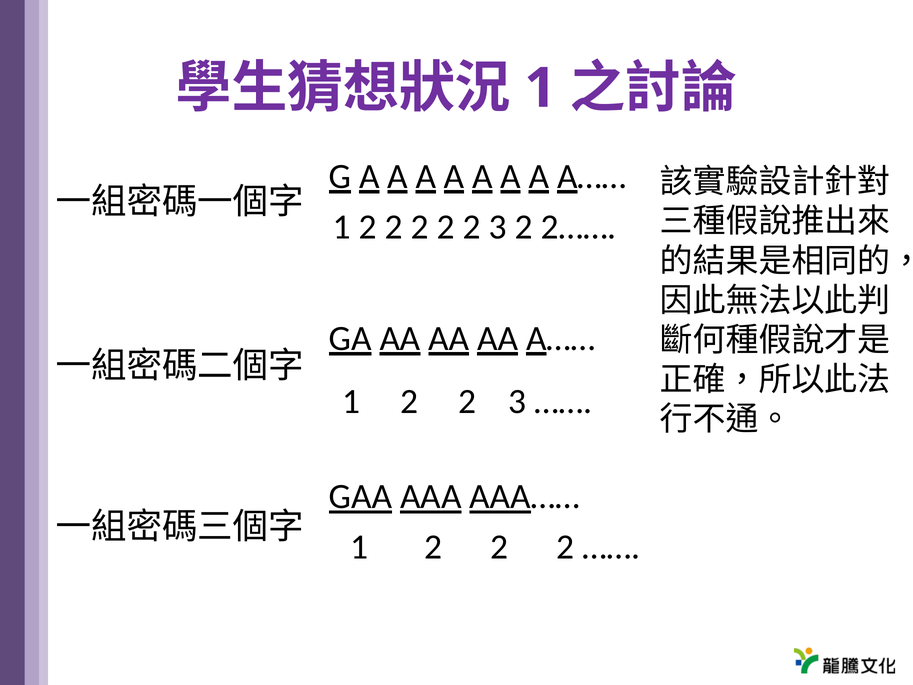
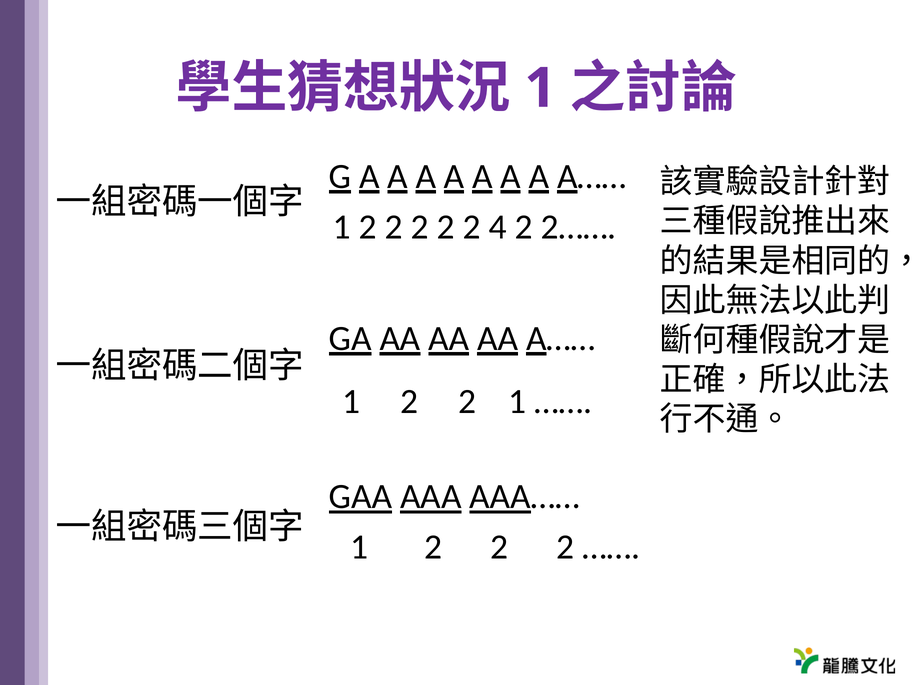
2 2 2 3: 3 -> 4
1 2 2 3: 3 -> 1
